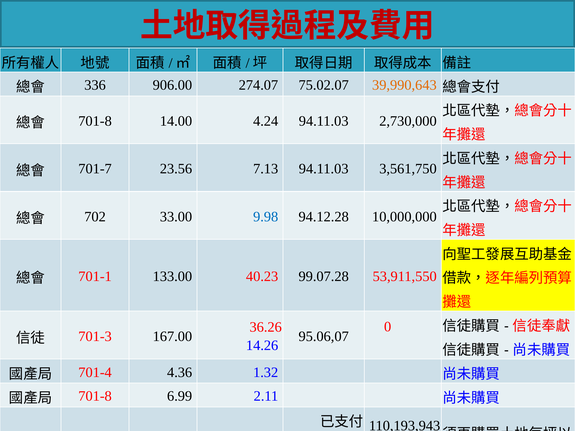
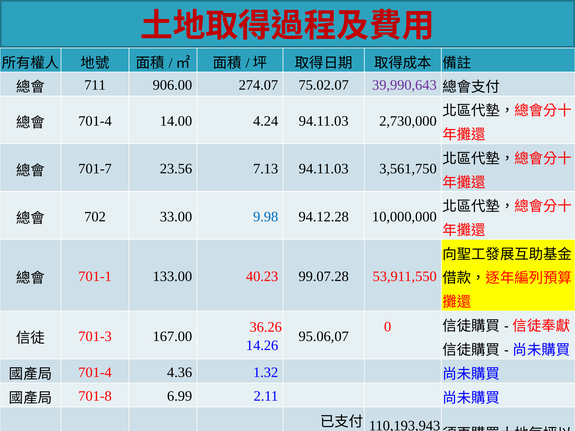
336: 336 -> 711
39,990,643 colour: orange -> purple
701-8 at (95, 121): 701-8 -> 701-4
